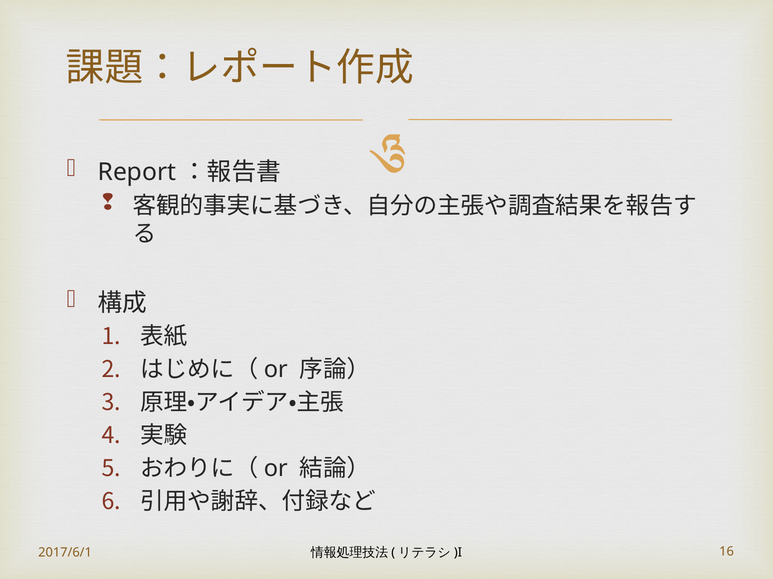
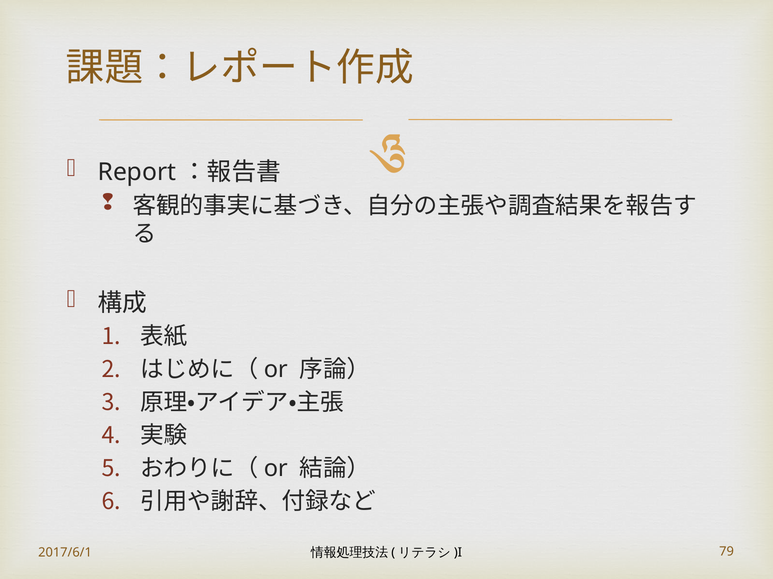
16: 16 -> 79
